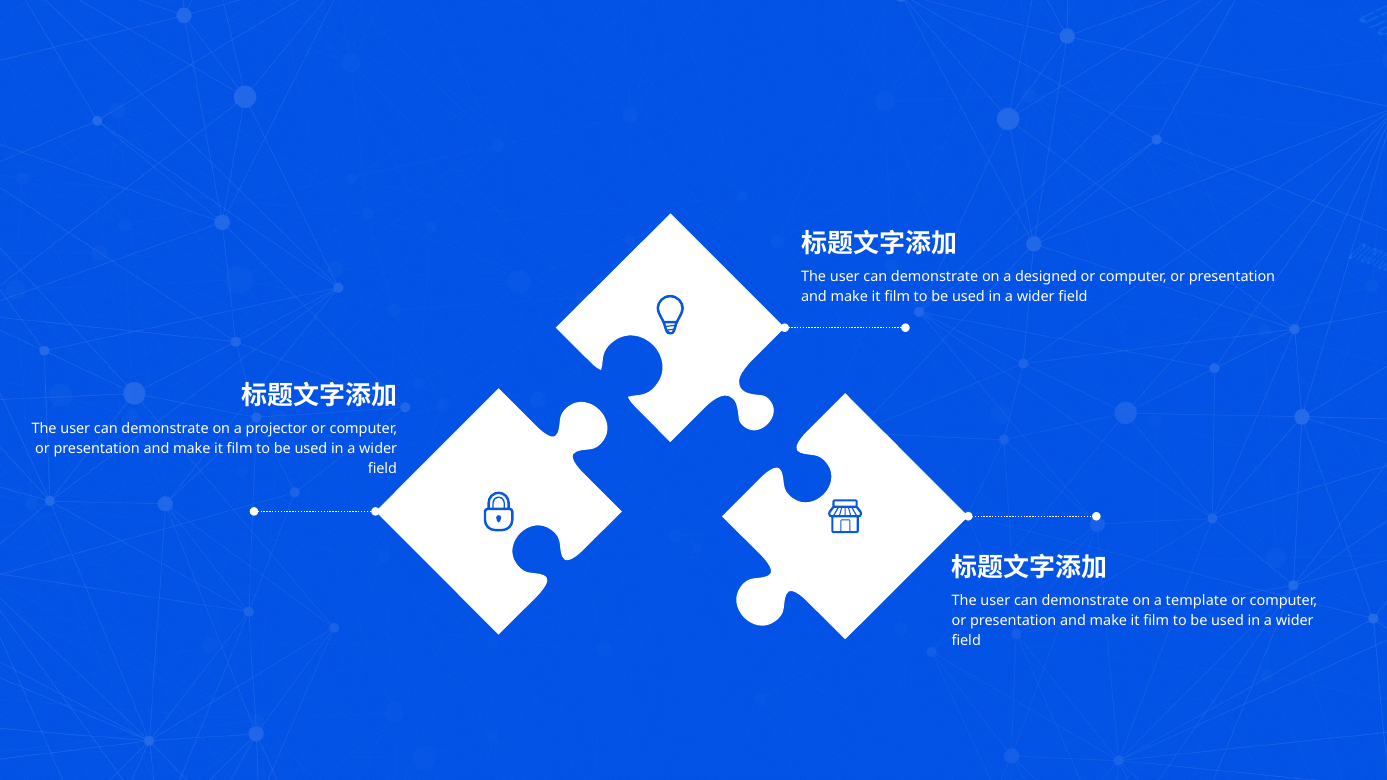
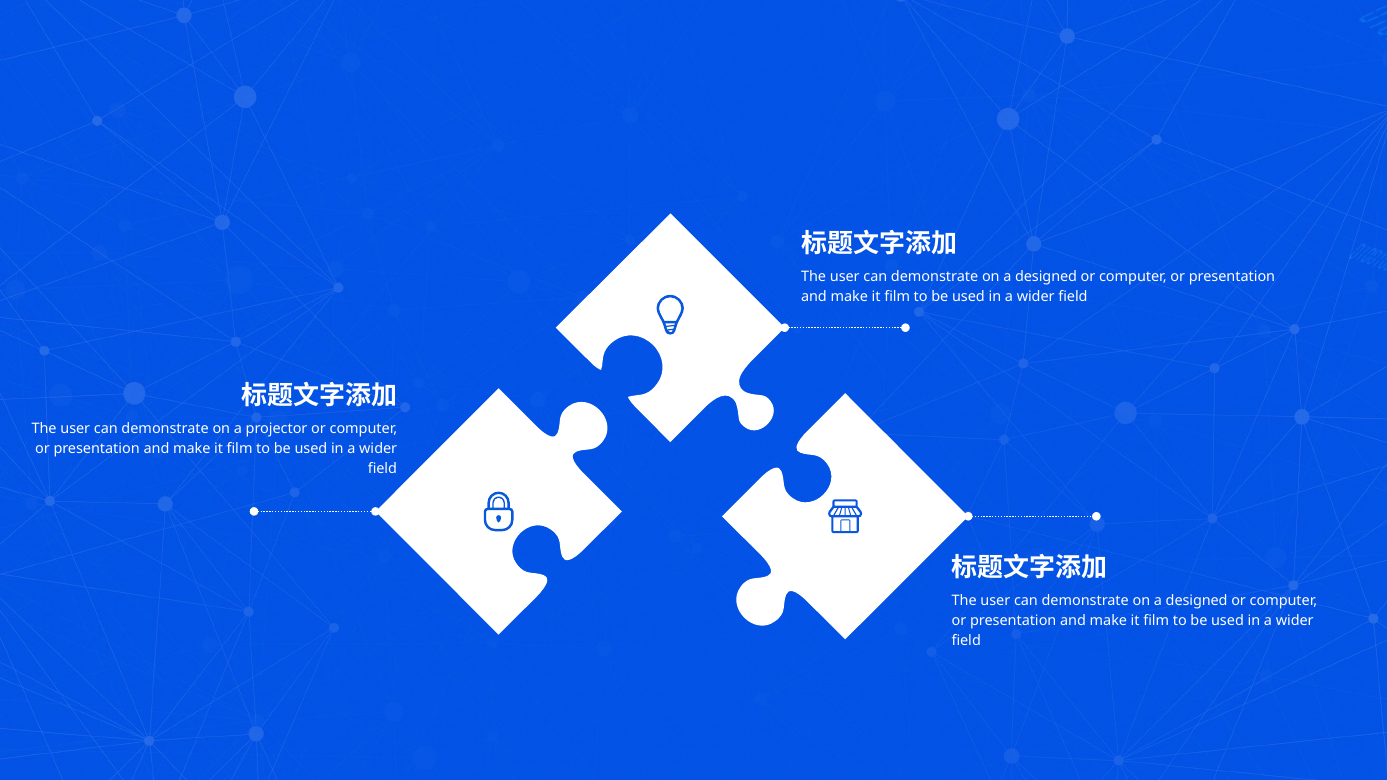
template at (1197, 601): template -> designed
